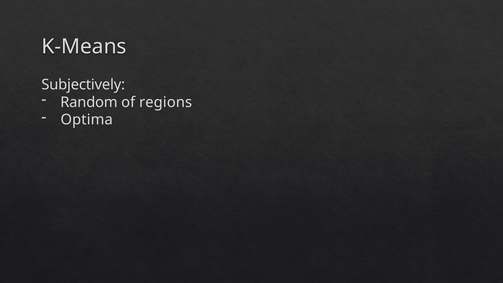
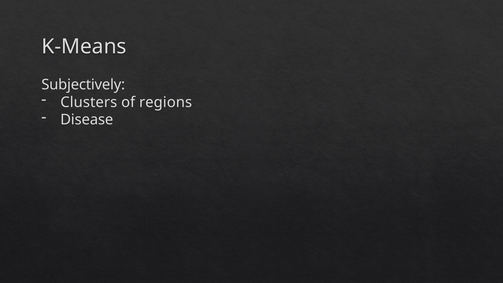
Random: Random -> Clusters
Optima: Optima -> Disease
